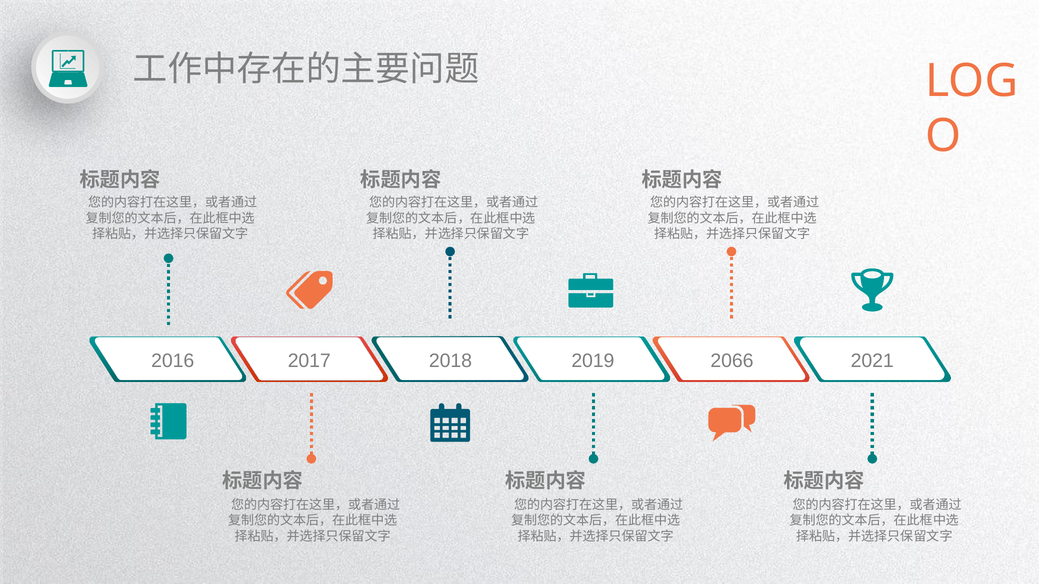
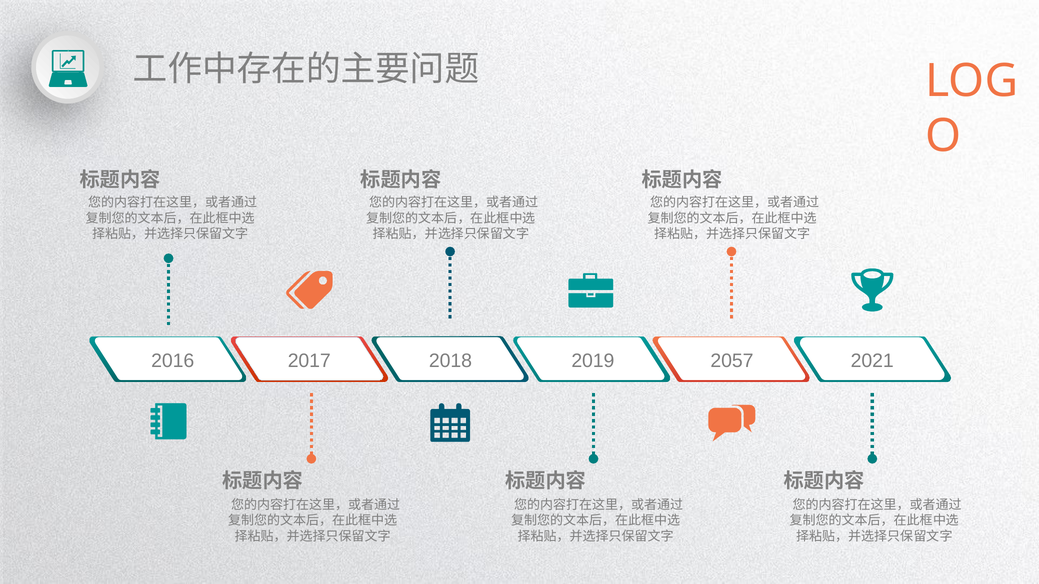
2066: 2066 -> 2057
